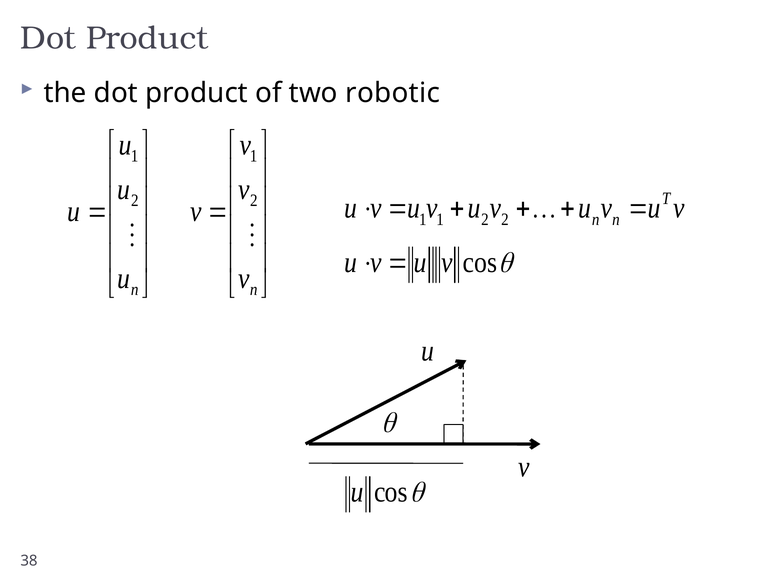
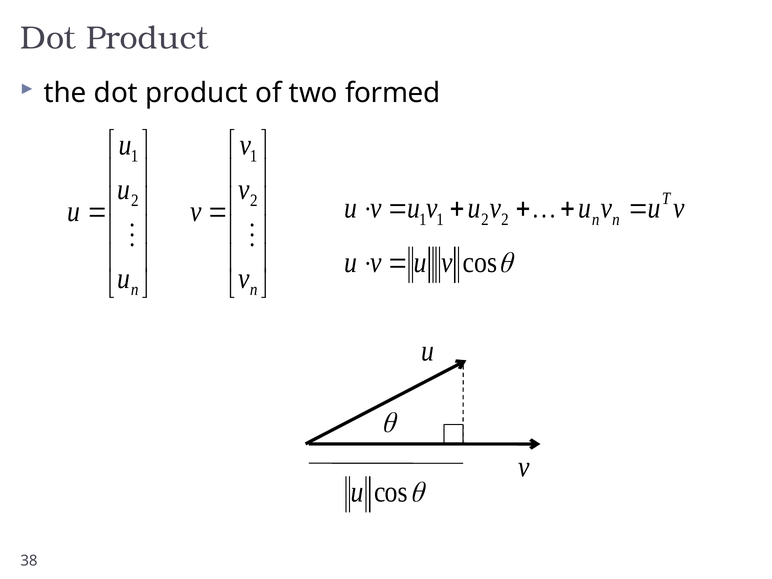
robotic: robotic -> formed
